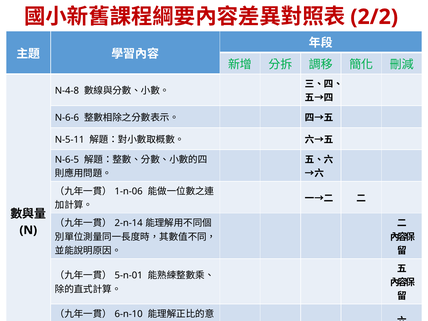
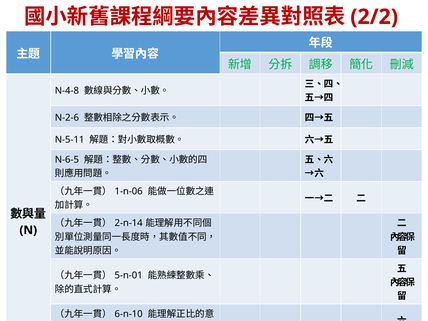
N-6-6: N-6-6 -> N-2-6
